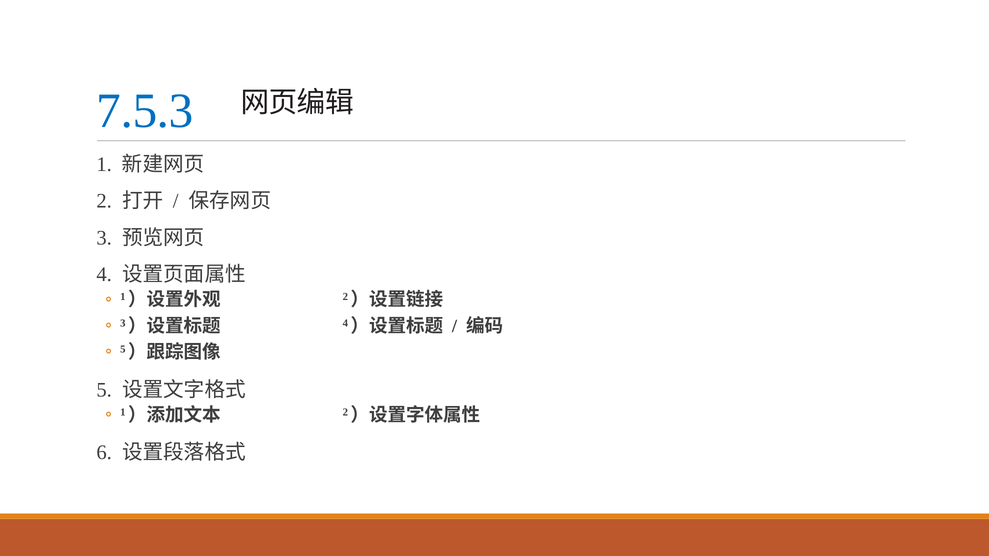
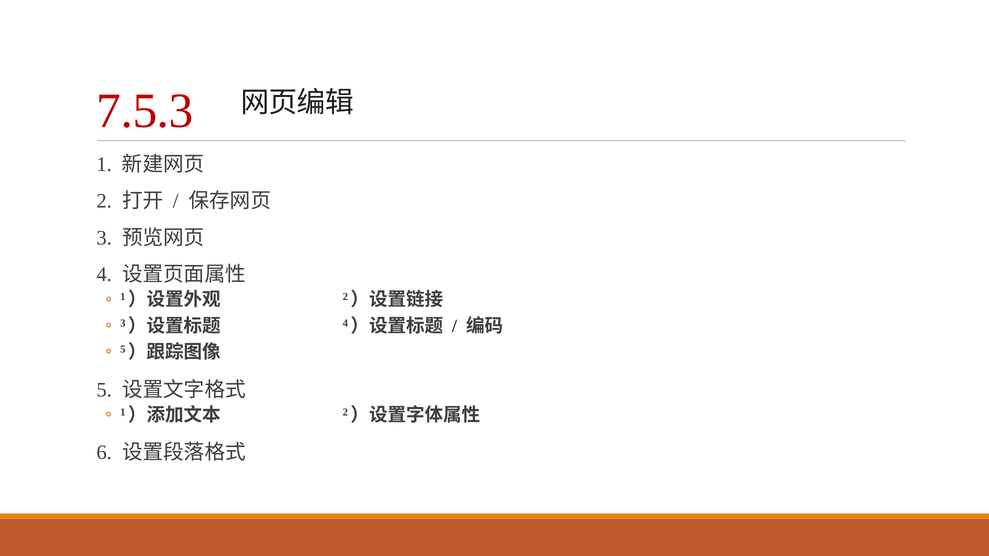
7.5.3 colour: blue -> red
